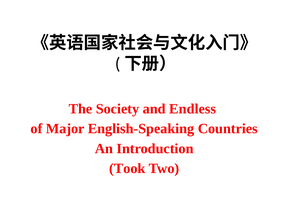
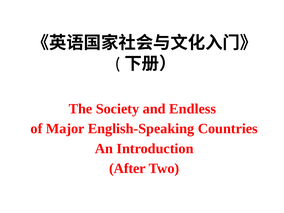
Took: Took -> After
